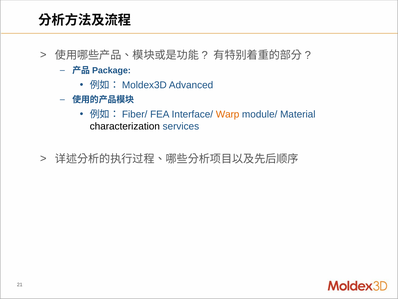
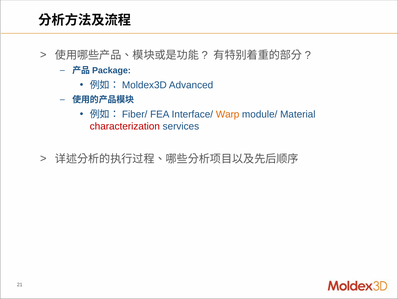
characterization colour: black -> red
